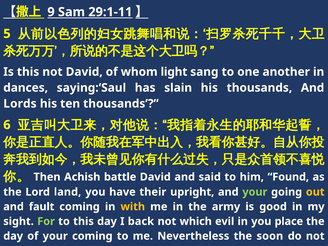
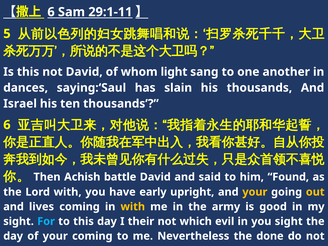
9 at (51, 12): 9 -> 6
Lords: Lords -> Israel
Lord land: land -> with
their: their -> early
your at (255, 192) colour: light green -> yellow
fault: fault -> lives
For colour: light green -> light blue
back: back -> their
you place: place -> sight
soon: soon -> done
